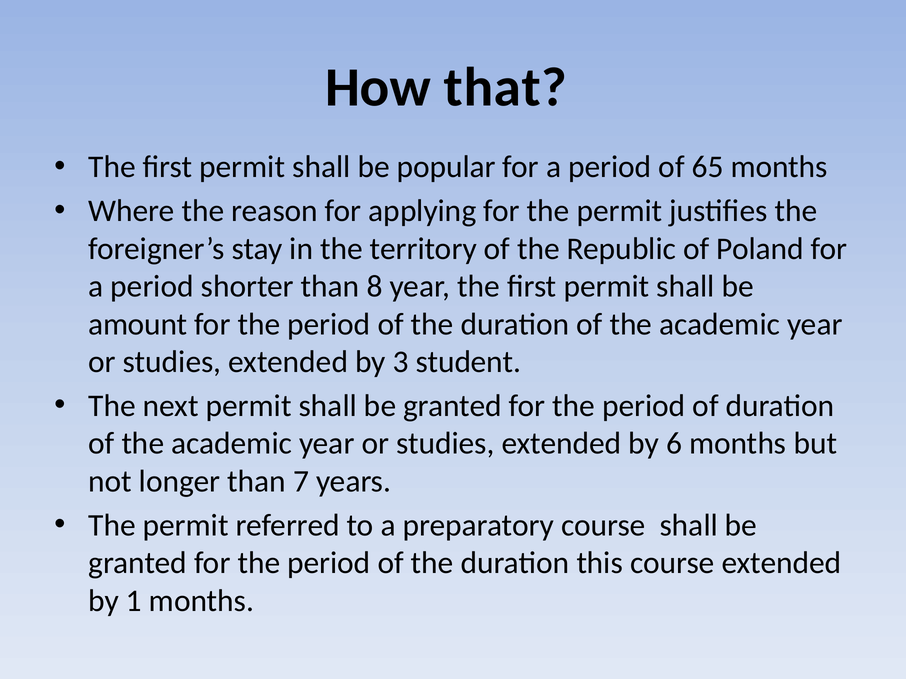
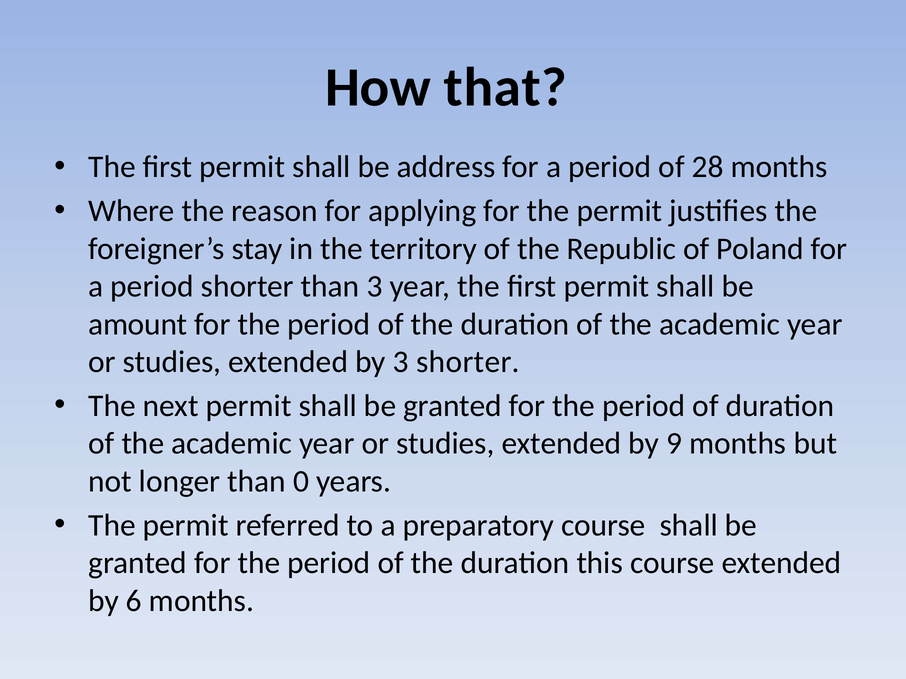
popular: popular -> address
65: 65 -> 28
than 8: 8 -> 3
3 student: student -> shorter
6: 6 -> 9
7: 7 -> 0
1: 1 -> 6
